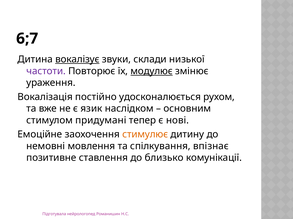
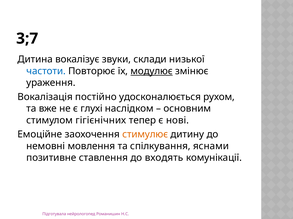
6;7: 6;7 -> 3;7
вокалізує underline: present -> none
частоти colour: purple -> blue
язик: язик -> глухі
придумані: придумані -> гігієнічних
впізнає: впізнає -> яснами
близько: близько -> входять
